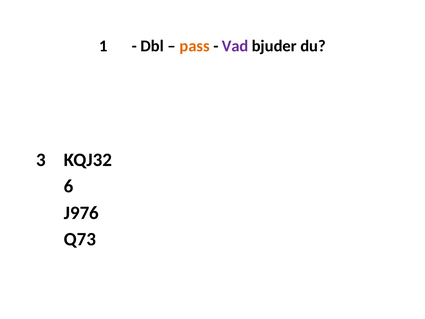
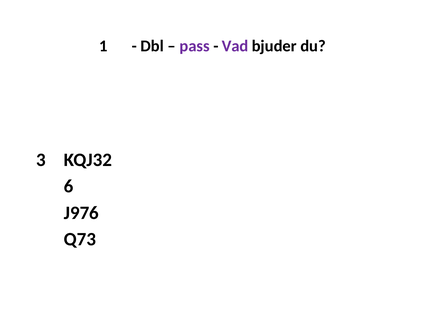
pass colour: orange -> purple
